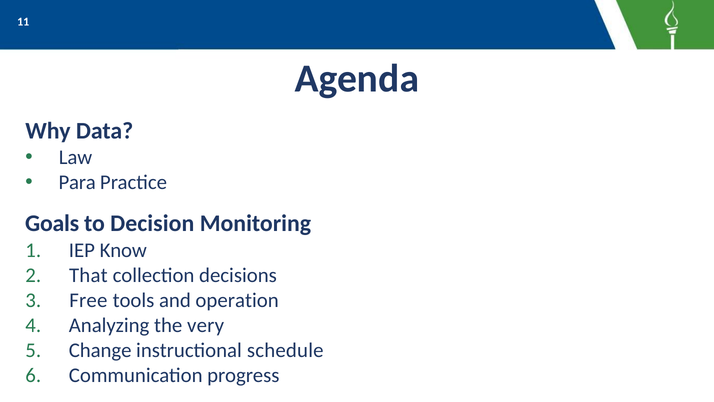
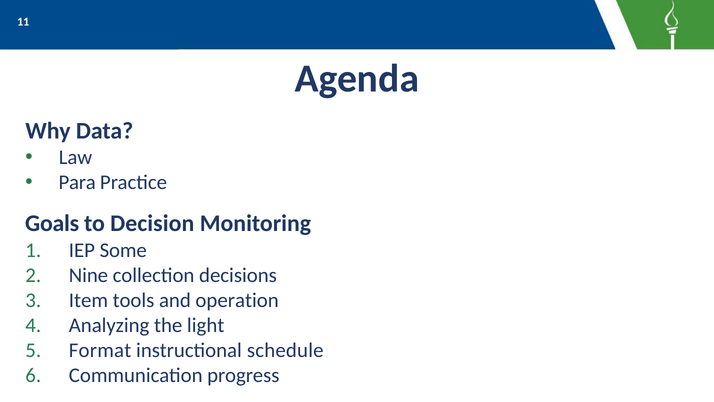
Know: Know -> Some
That: That -> Nine
Free: Free -> Item
very: very -> light
Change: Change -> Format
